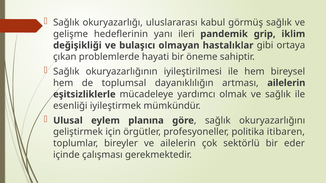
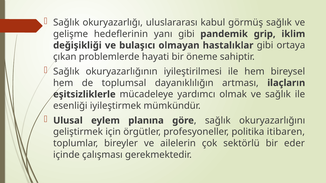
yanı ileri: ileri -> gibi
artması ailelerin: ailelerin -> ilaçların
